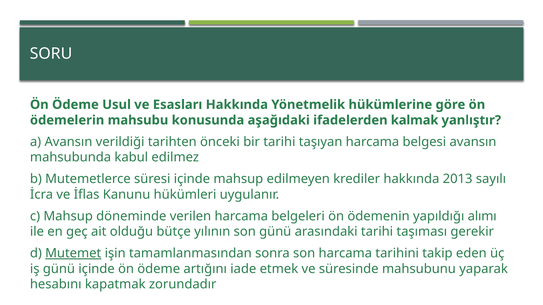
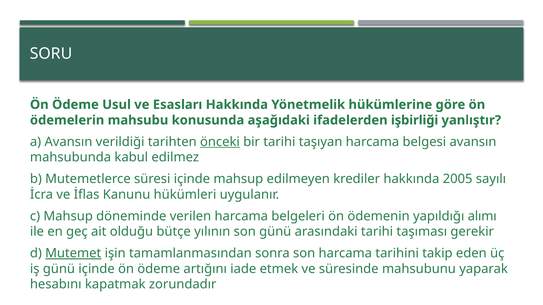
kalmak: kalmak -> işbirliği
önceki underline: none -> present
2013: 2013 -> 2005
